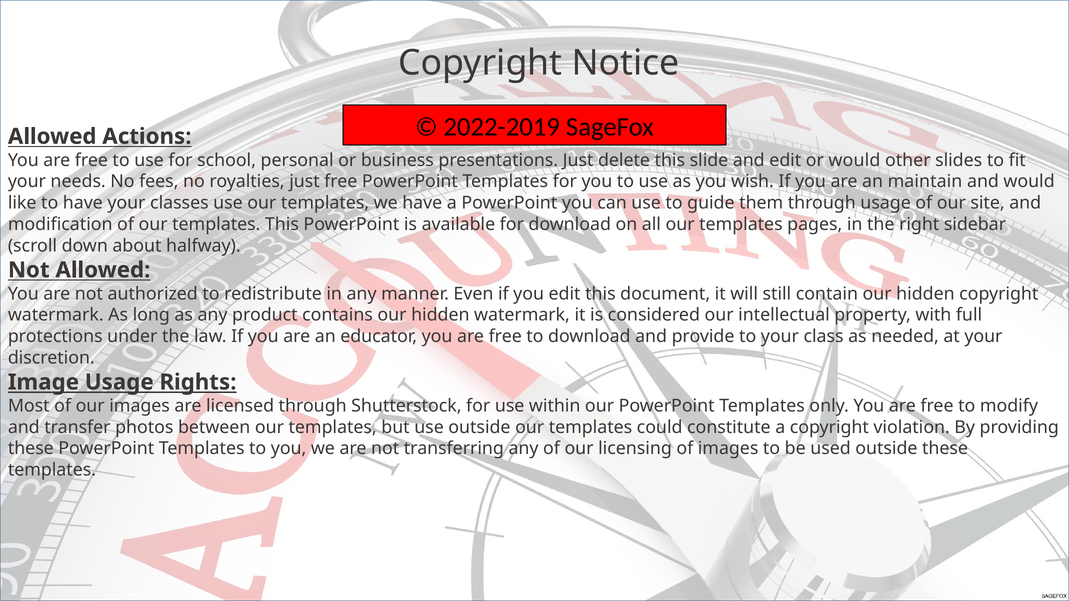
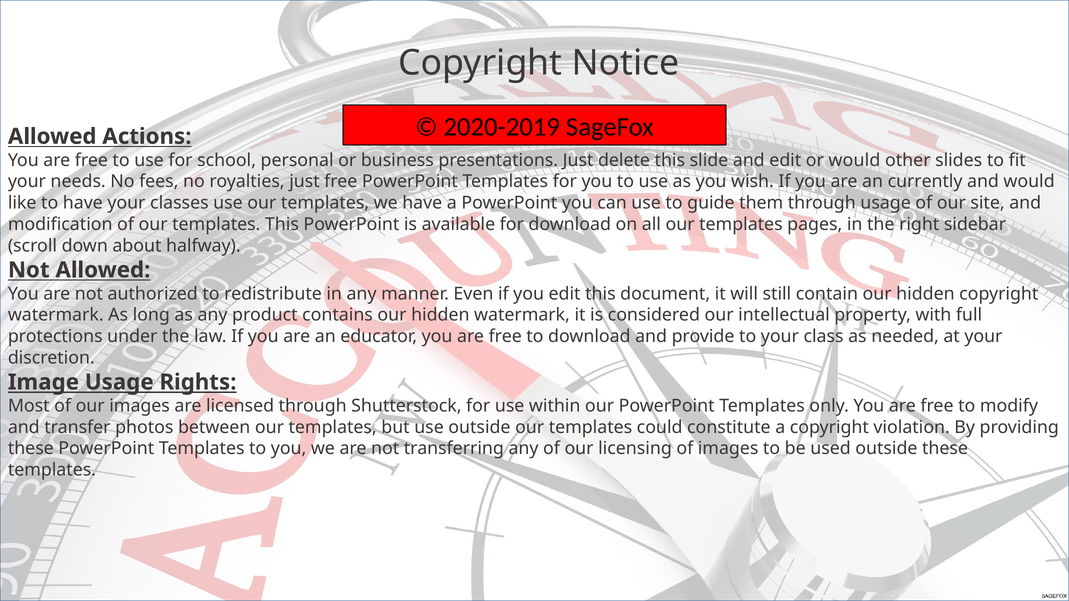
2022-2019: 2022-2019 -> 2020-2019
maintain: maintain -> currently
